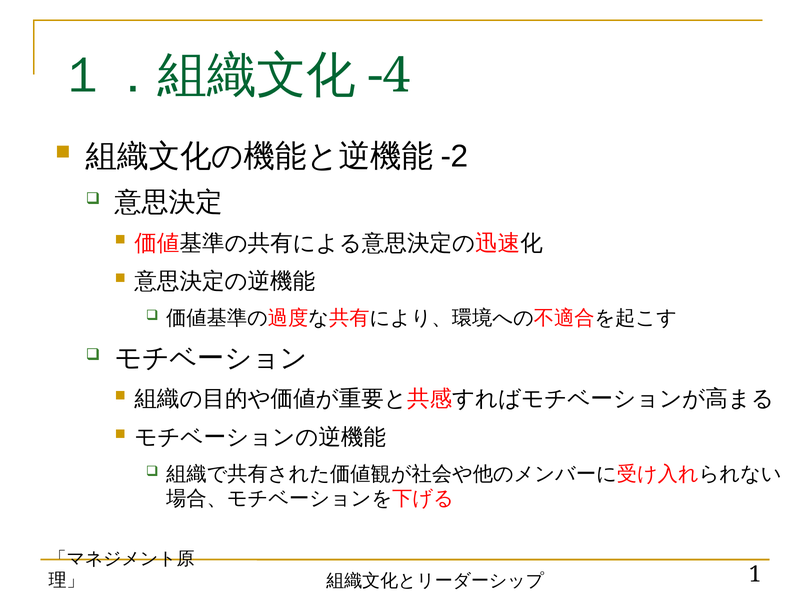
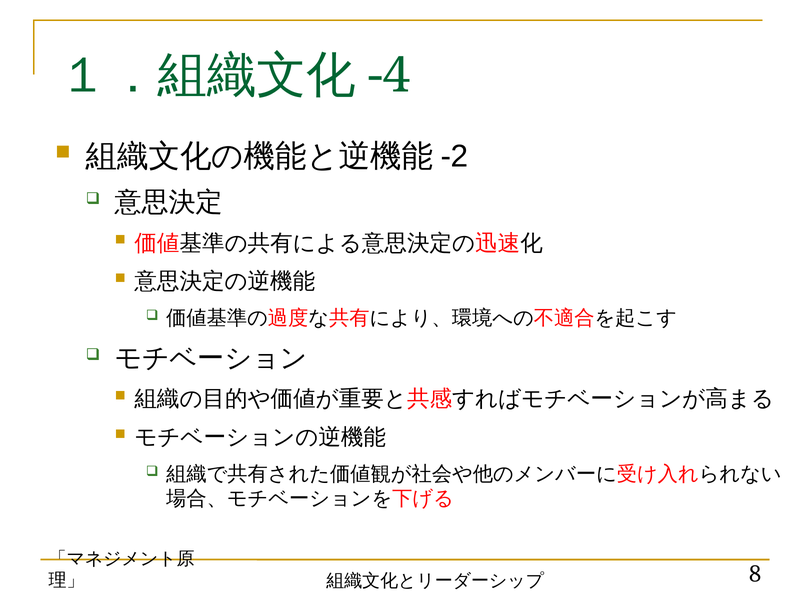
1: 1 -> 8
